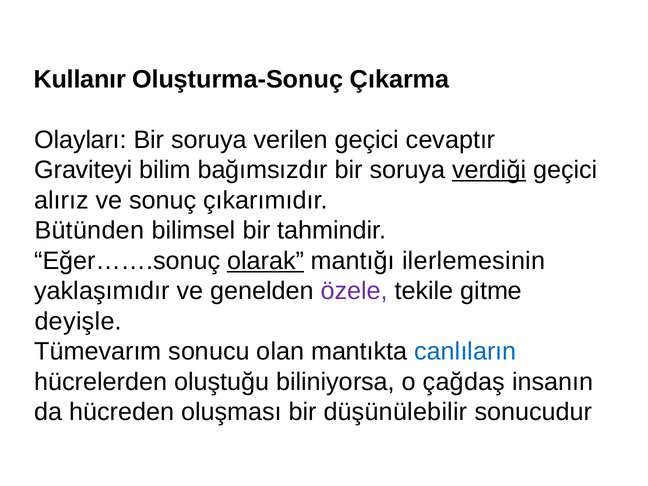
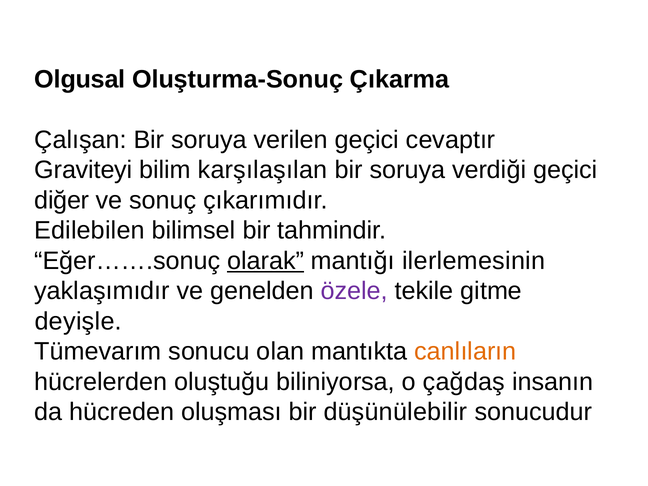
Kullanır: Kullanır -> Olgusal
Olayları: Olayları -> Çalışan
bağımsızdır: bağımsızdır -> karşılaşılan
verdiği underline: present -> none
alırız: alırız -> diğer
Bütünden: Bütünden -> Edilebilen
canlıların colour: blue -> orange
